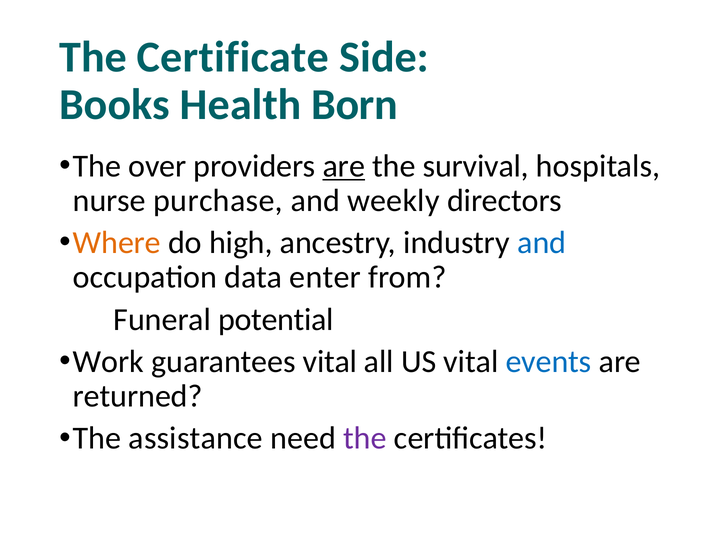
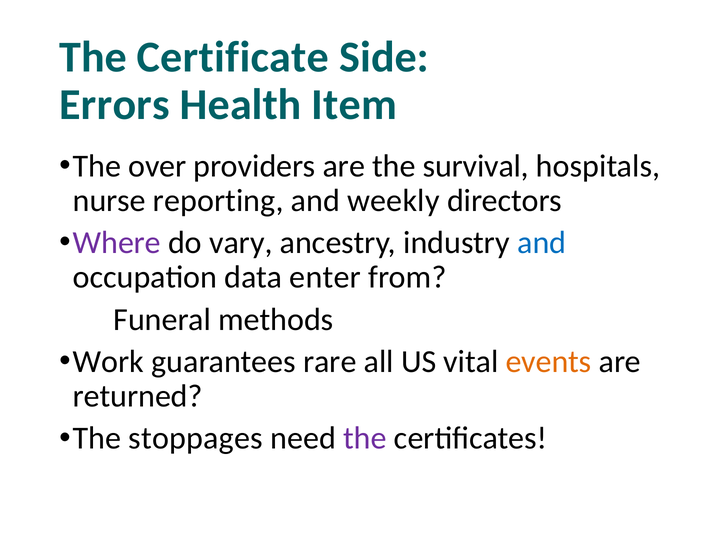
Books: Books -> Errors
Born: Born -> Item
are at (344, 166) underline: present -> none
purchase: purchase -> reporting
Where colour: orange -> purple
high: high -> vary
potential: potential -> methods
guarantees vital: vital -> rare
events colour: blue -> orange
assistance: assistance -> stoppages
